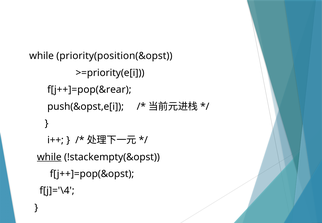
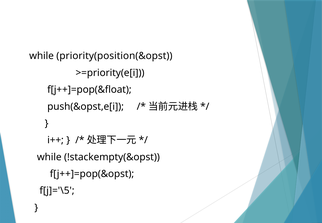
f[j++]=pop(&rear: f[j++]=pop(&rear -> f[j++]=pop(&float
while at (49, 157) underline: present -> none
f[j]='\4: f[j]='\4 -> f[j]='\5
